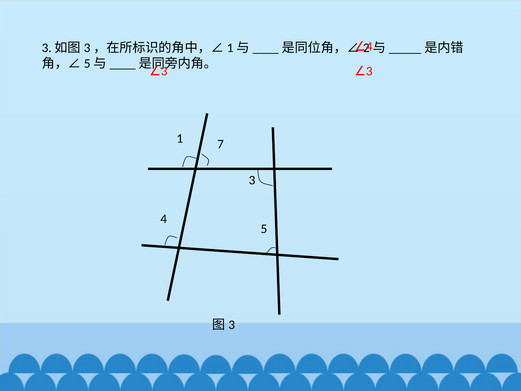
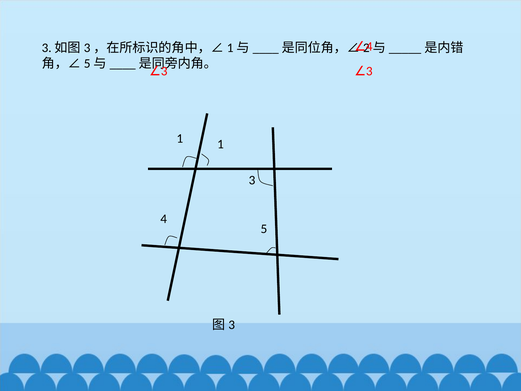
1 7: 7 -> 1
